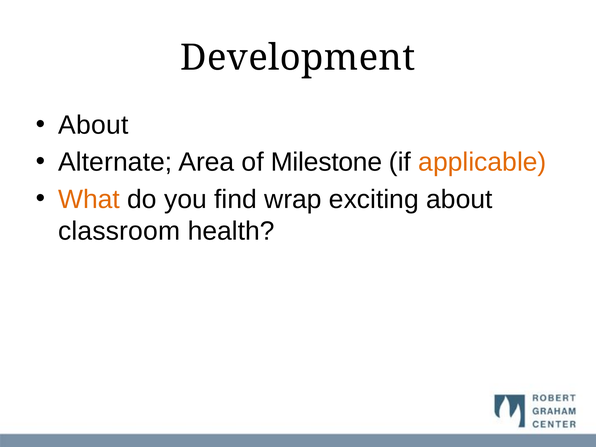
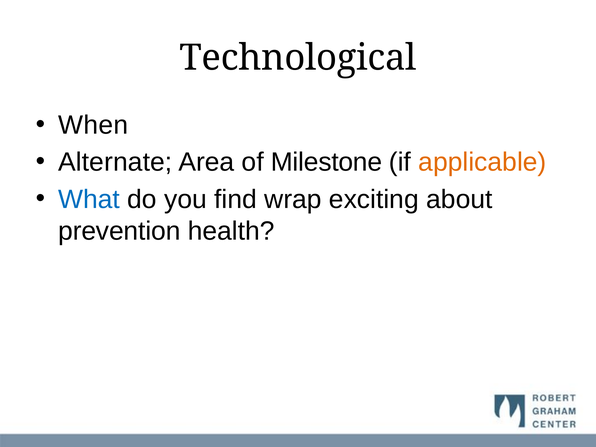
Development: Development -> Technological
About at (93, 125): About -> When
What colour: orange -> blue
classroom: classroom -> prevention
